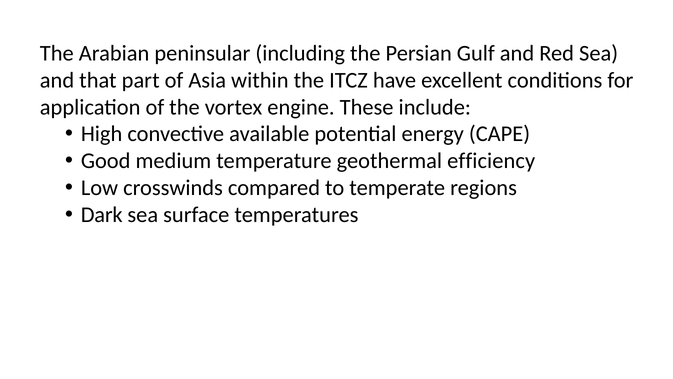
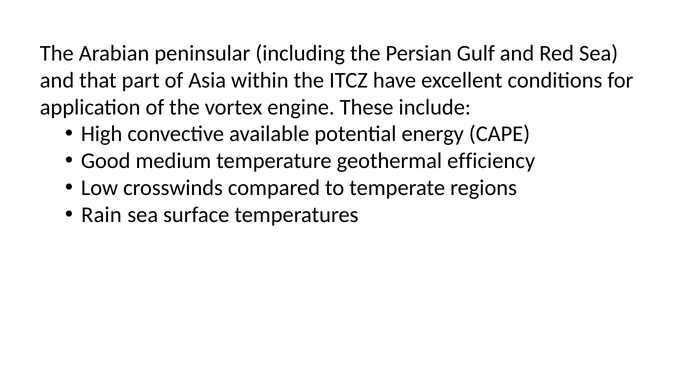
Dark: Dark -> Rain
